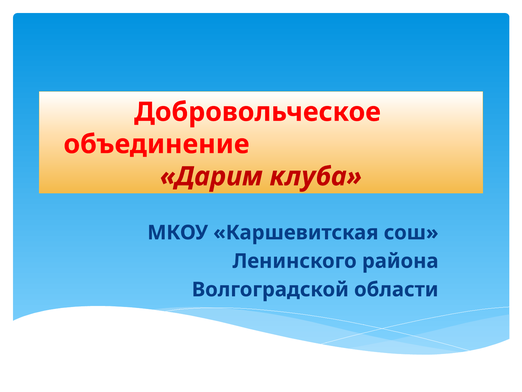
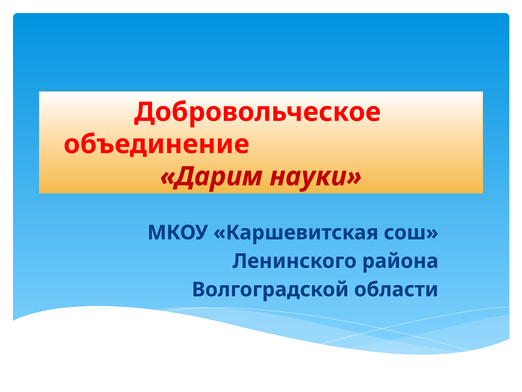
клуба: клуба -> науки
